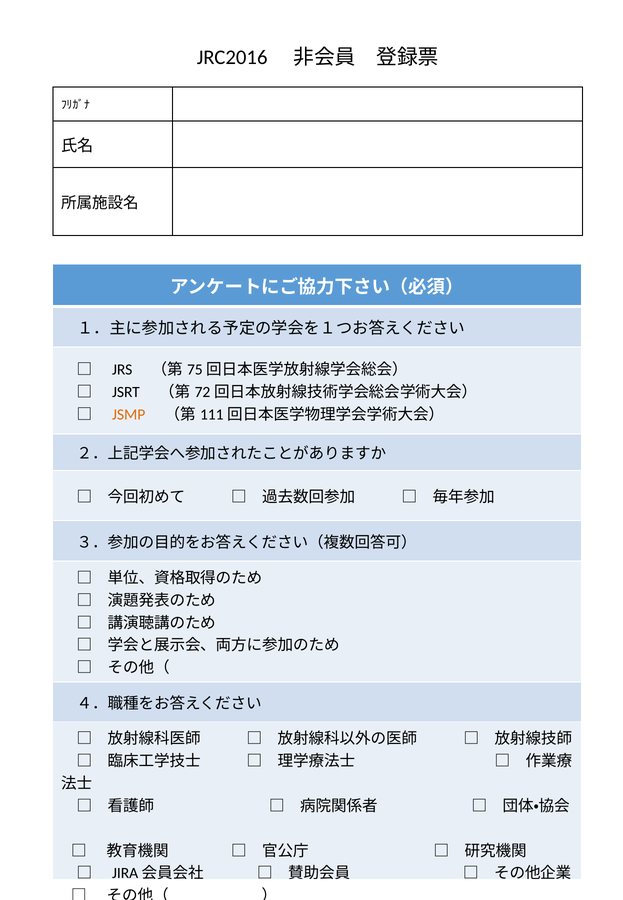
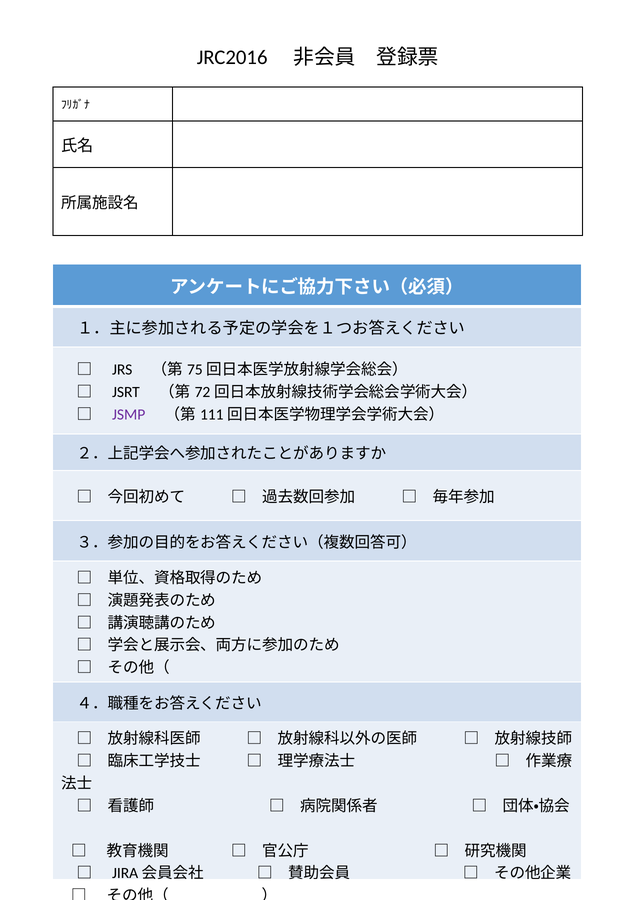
JSMP colour: orange -> purple
